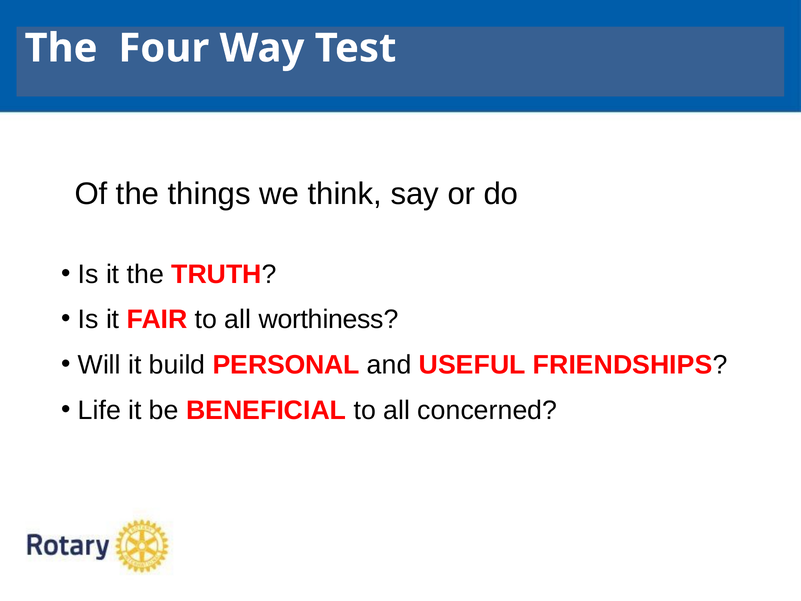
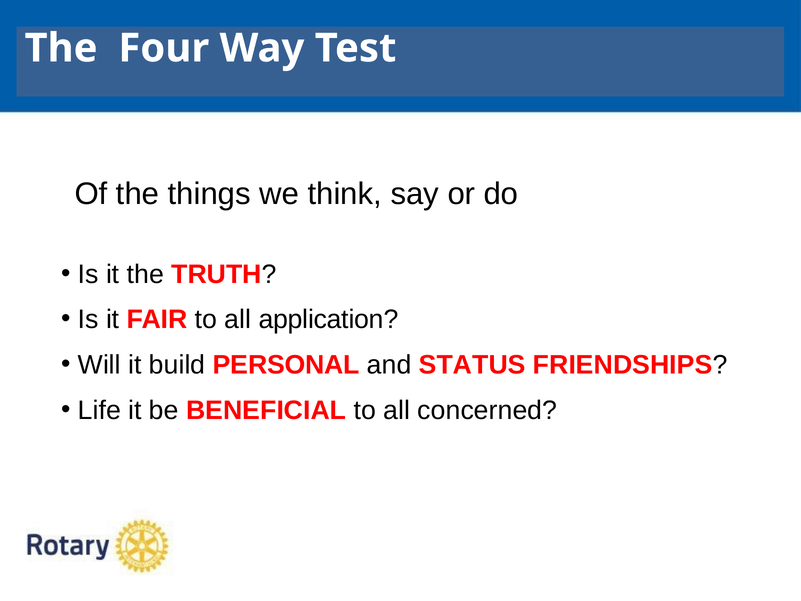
worthiness: worthiness -> application
USEFUL: USEFUL -> STATUS
